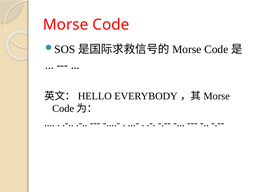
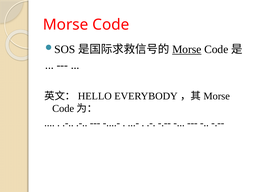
Morse at (187, 50) underline: none -> present
